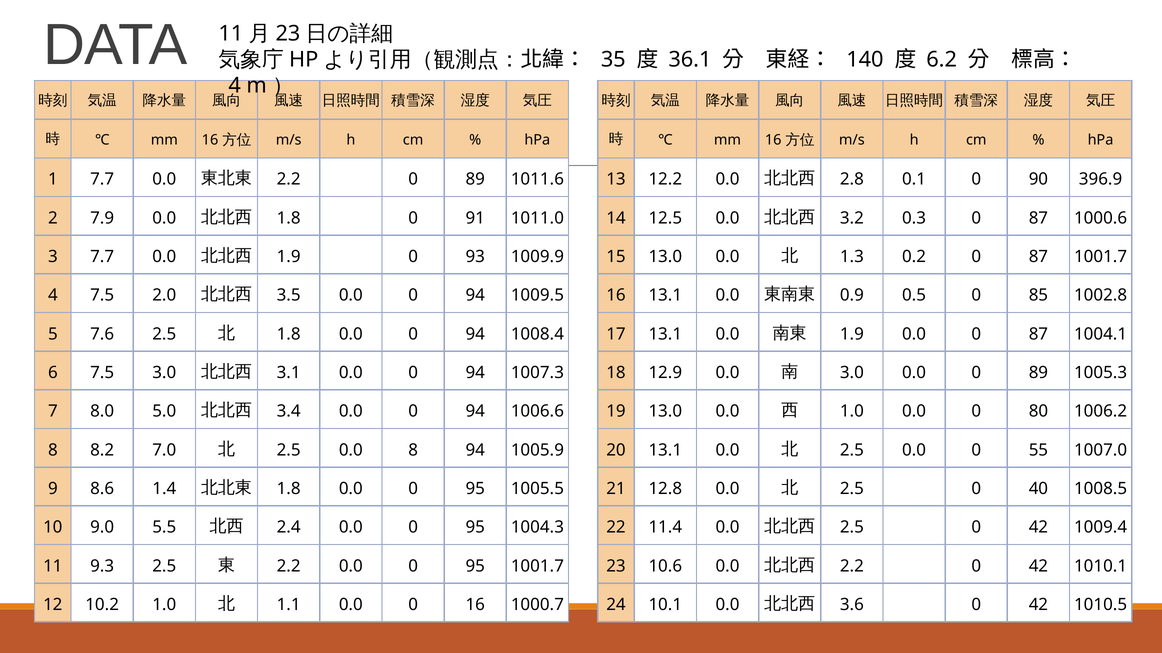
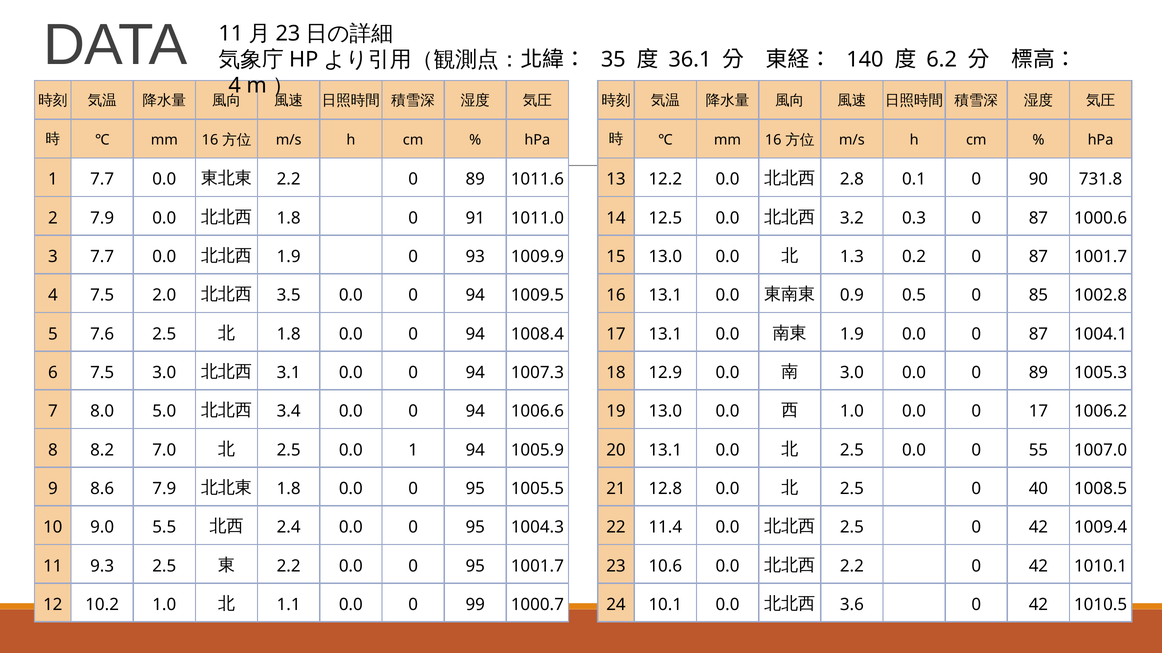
396.9: 396.9 -> 731.8
0 80: 80 -> 17
0.0 8: 8 -> 1
8.6 1.4: 1.4 -> 7.9
0 16: 16 -> 99
